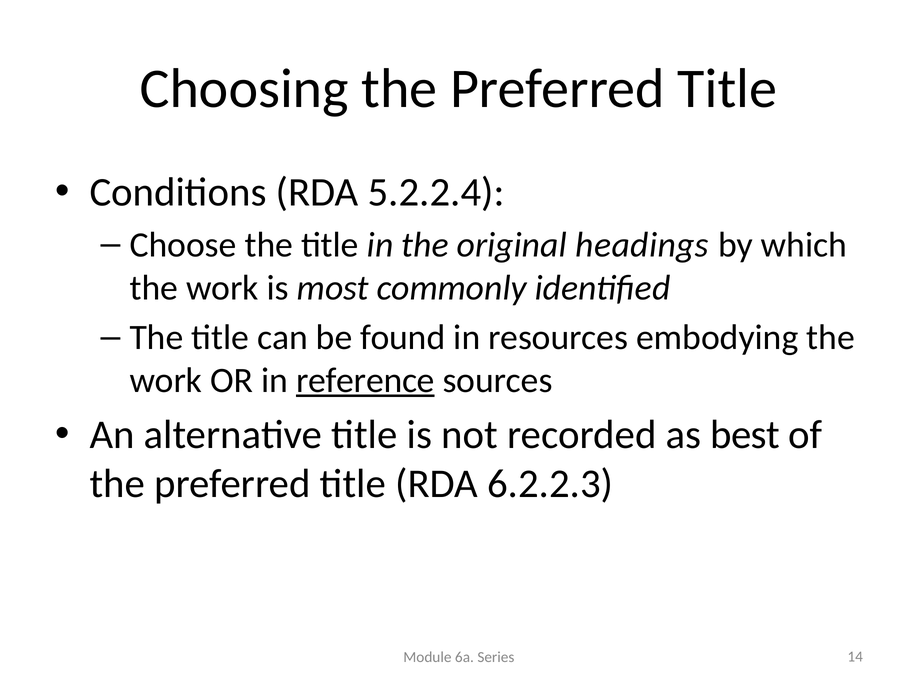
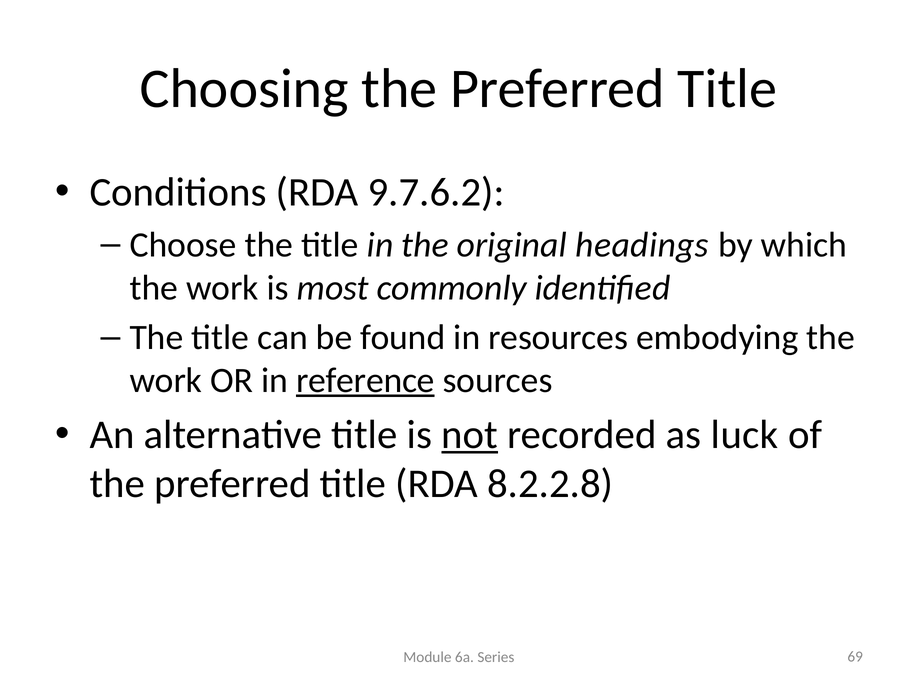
5.2.2.4: 5.2.2.4 -> 9.7.6.2
not underline: none -> present
best: best -> luck
6.2.2.3: 6.2.2.3 -> 8.2.2.8
14: 14 -> 69
